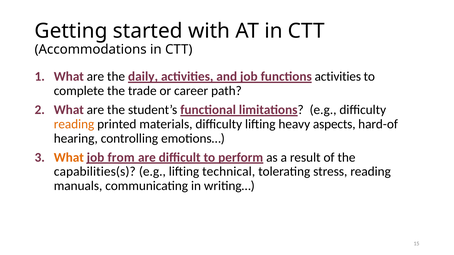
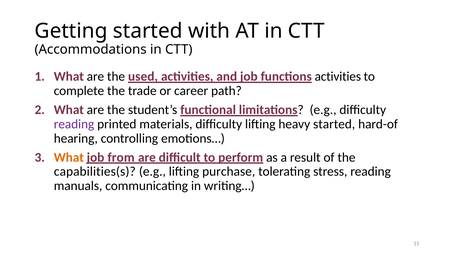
daily: daily -> used
reading at (74, 124) colour: orange -> purple
heavy aspects: aspects -> started
technical: technical -> purchase
